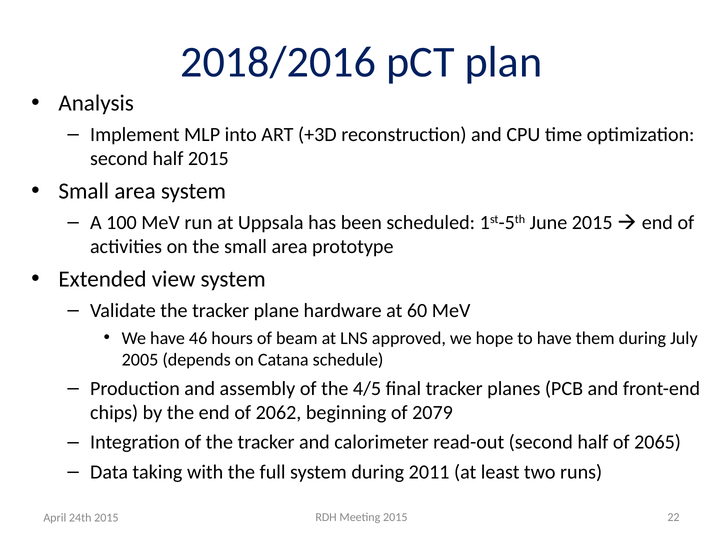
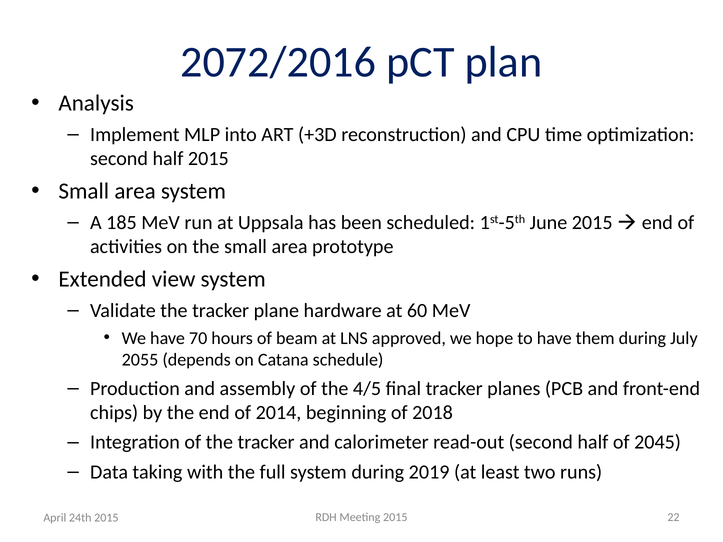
2018/2016: 2018/2016 -> 2072/2016
100: 100 -> 185
46: 46 -> 70
2005: 2005 -> 2055
2062: 2062 -> 2014
2079: 2079 -> 2018
2065: 2065 -> 2045
2011: 2011 -> 2019
